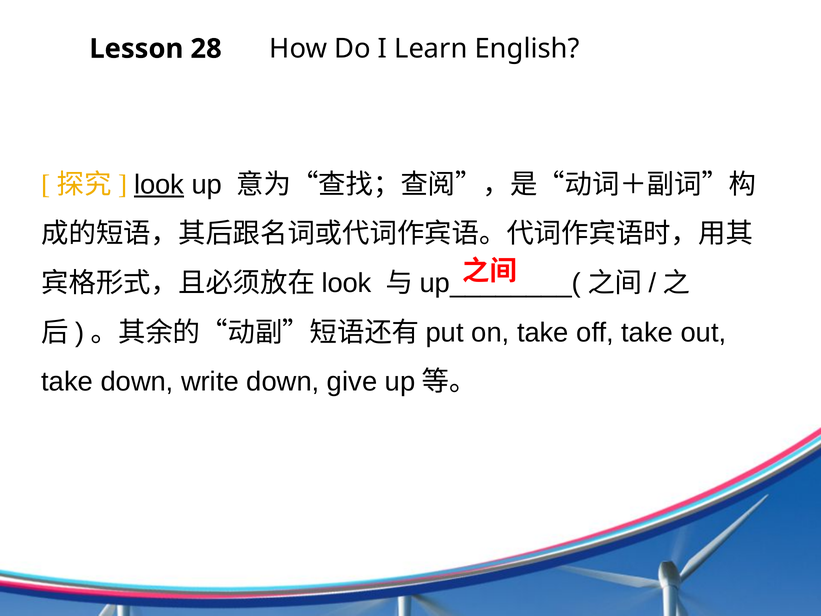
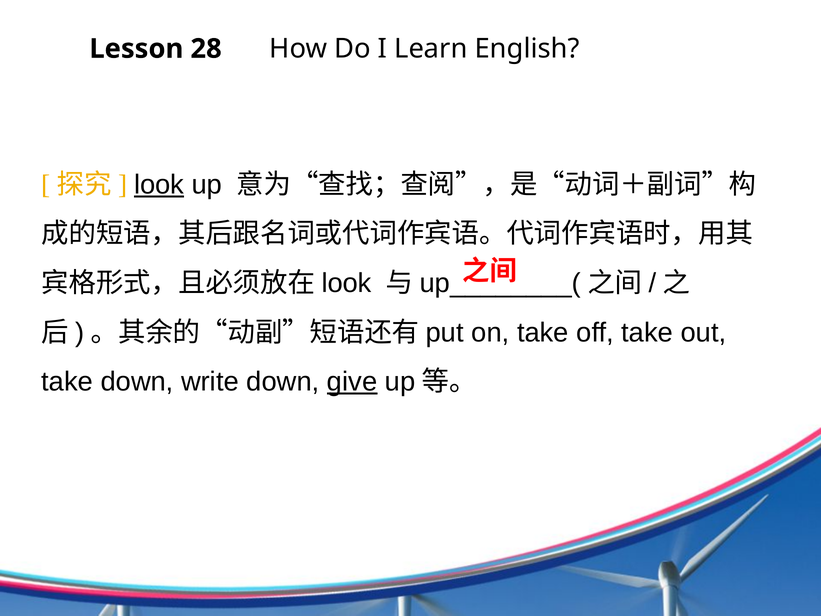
give underline: none -> present
